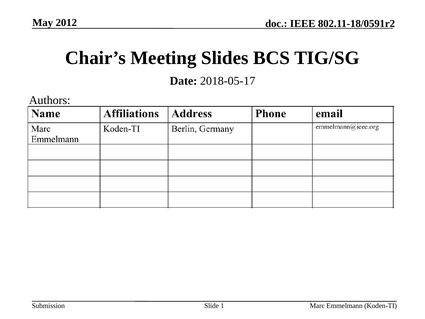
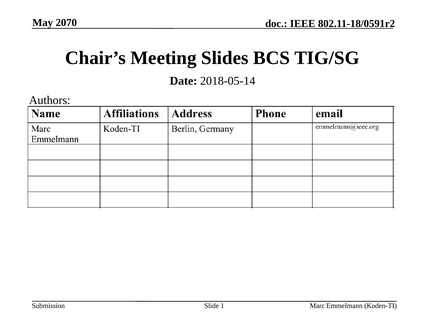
2012: 2012 -> 2070
2018-05-17: 2018-05-17 -> 2018-05-14
